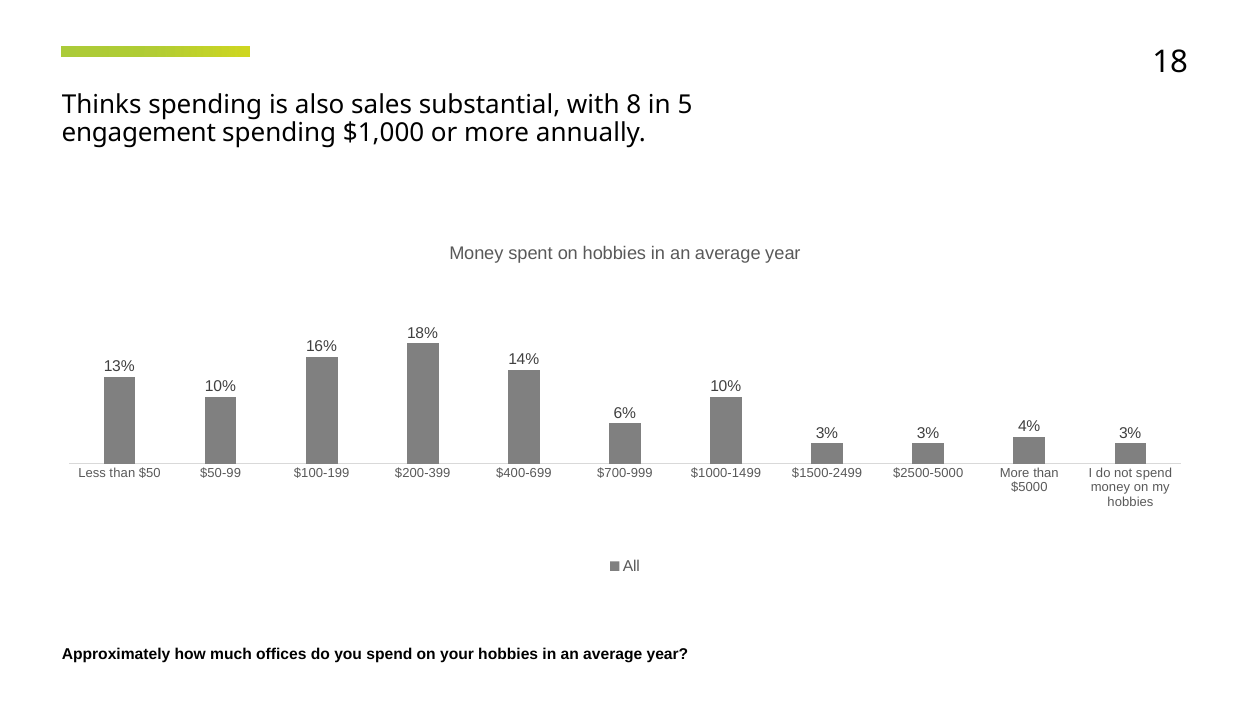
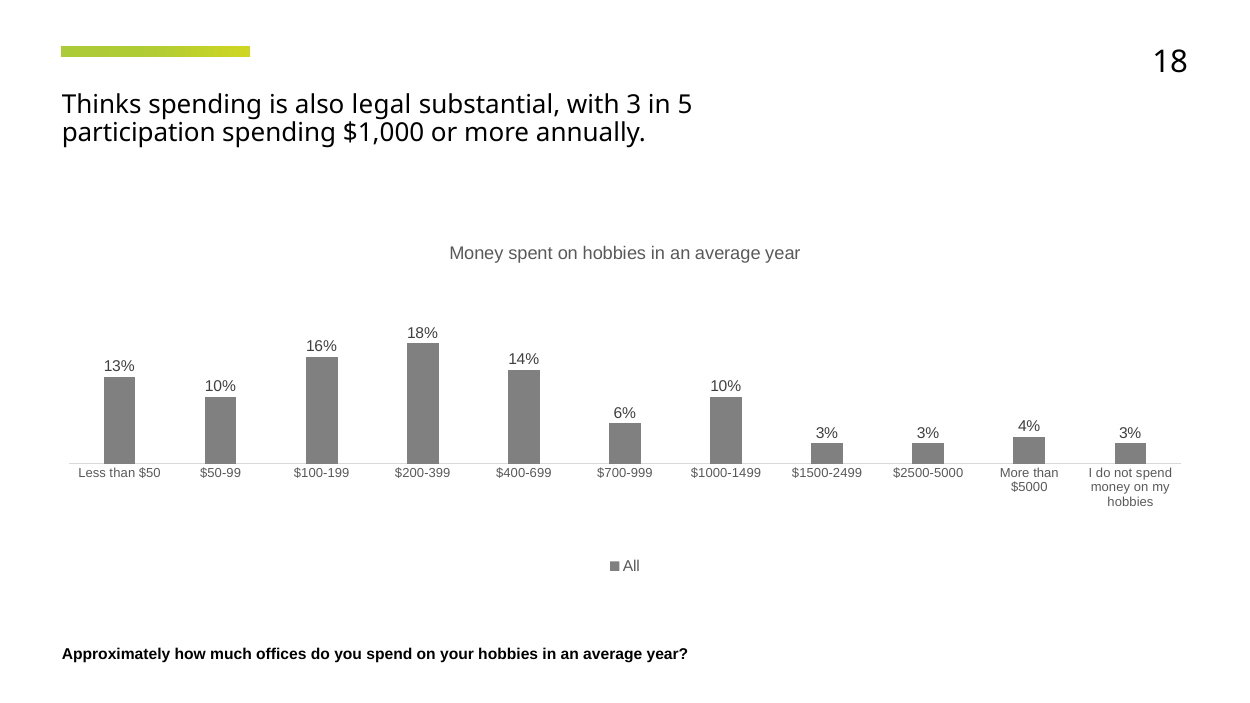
sales: sales -> legal
8: 8 -> 3
engagement: engagement -> participation
